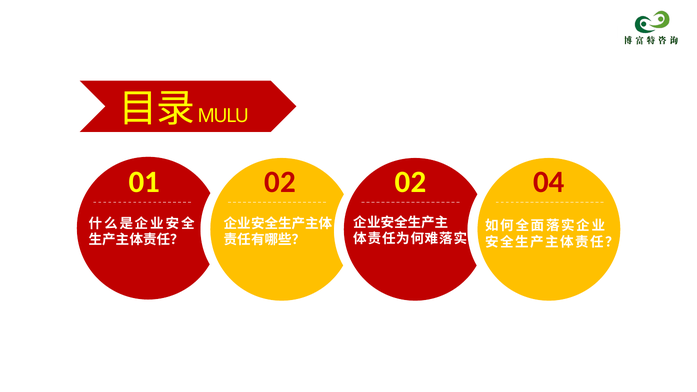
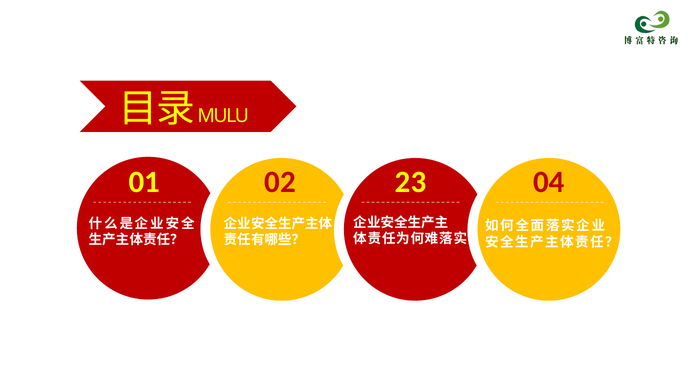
02 02: 02 -> 23
